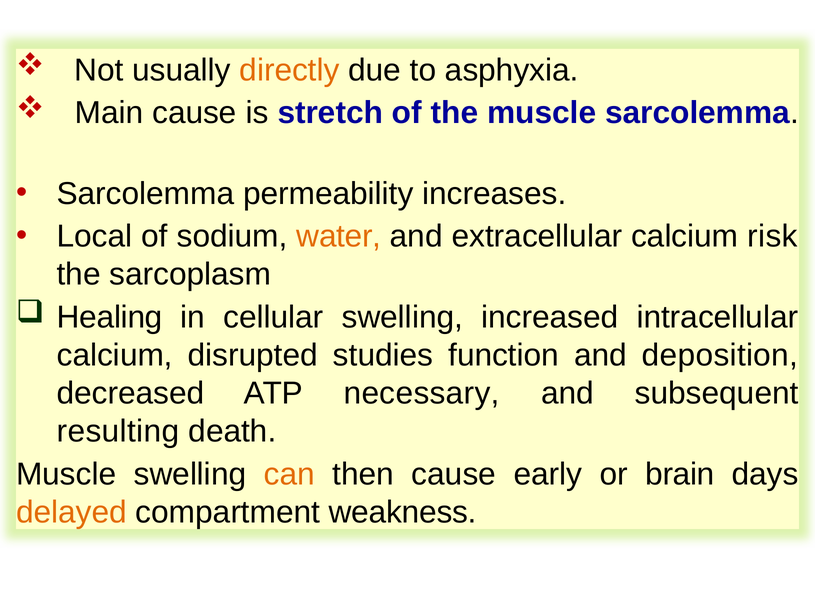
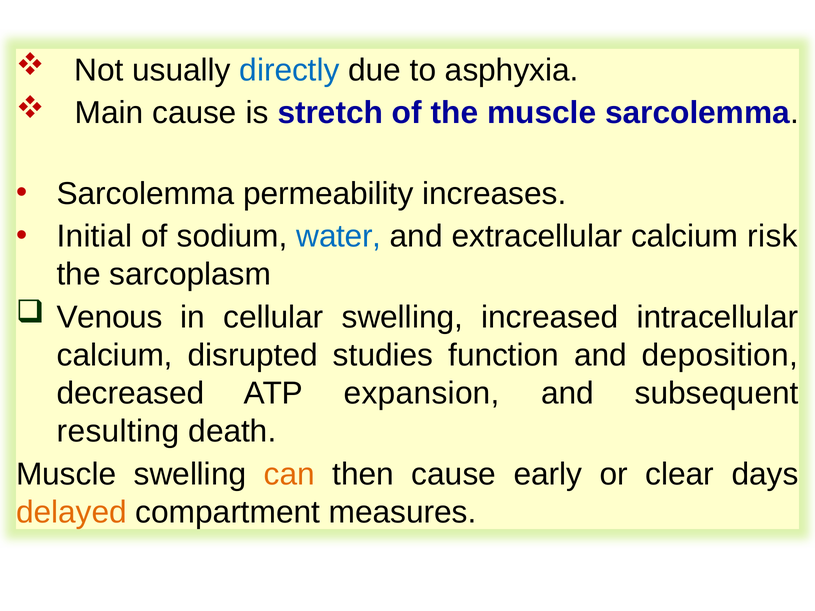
directly colour: orange -> blue
Local: Local -> Initial
water colour: orange -> blue
Healing: Healing -> Venous
necessary: necessary -> expansion
brain: brain -> clear
weakness: weakness -> measures
